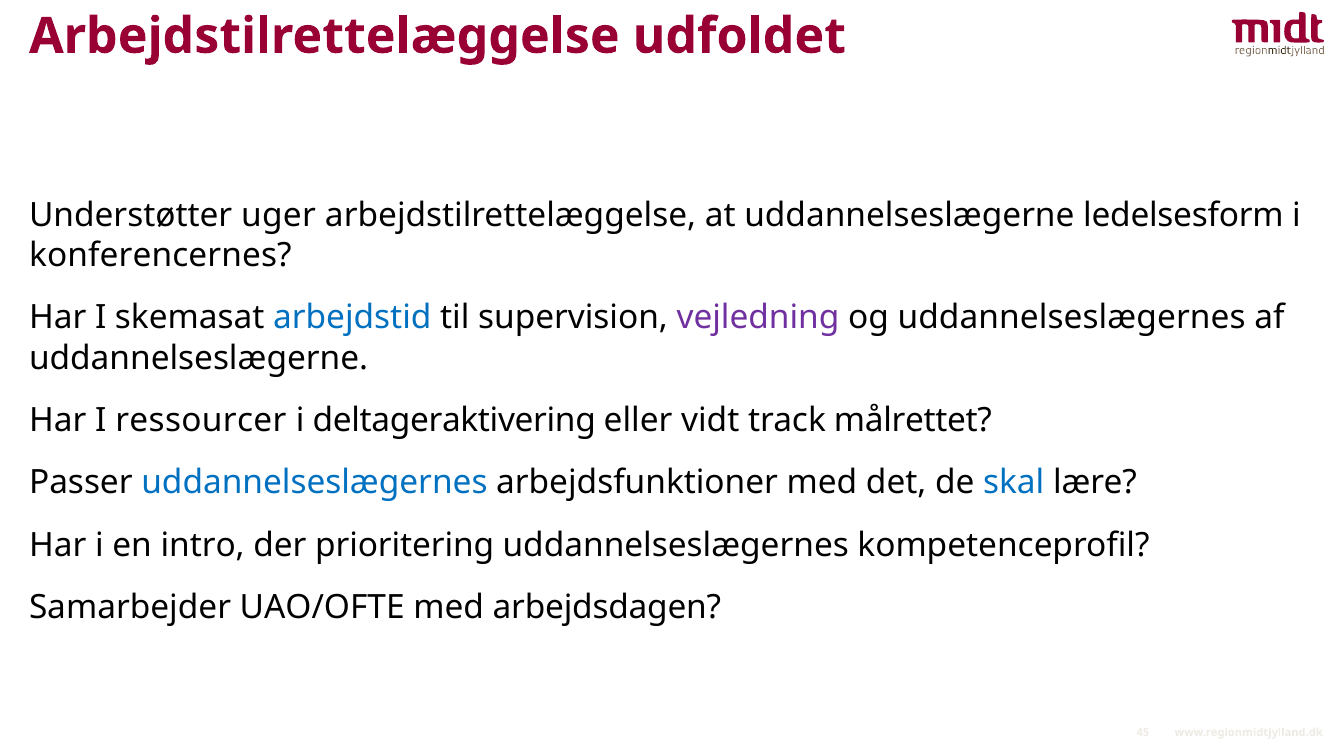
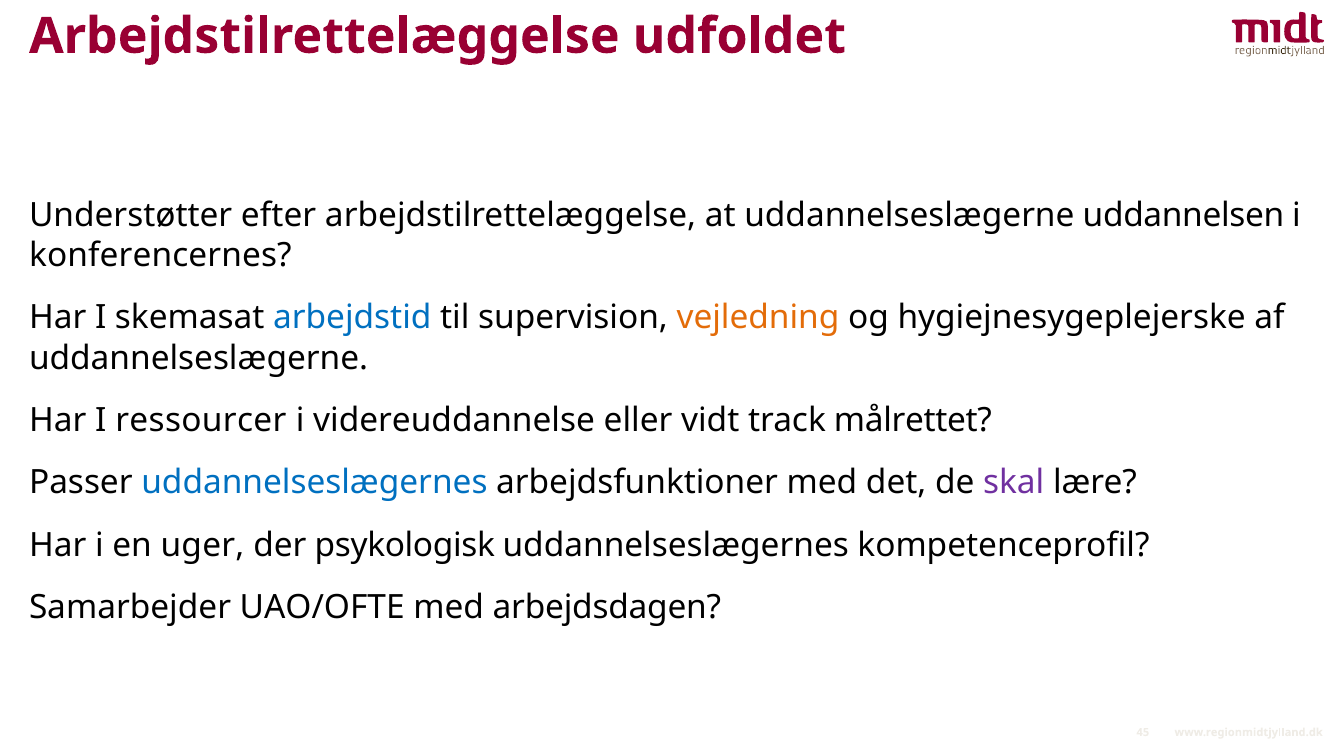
uger: uger -> efter
ledelsesform: ledelsesform -> uddannelsen
vejledning colour: purple -> orange
og uddannelseslægernes: uddannelseslægernes -> hygiejnesygeplejerske
deltageraktivering: deltageraktivering -> videreuddannelse
skal colour: blue -> purple
intro: intro -> uger
prioritering: prioritering -> psykologisk
